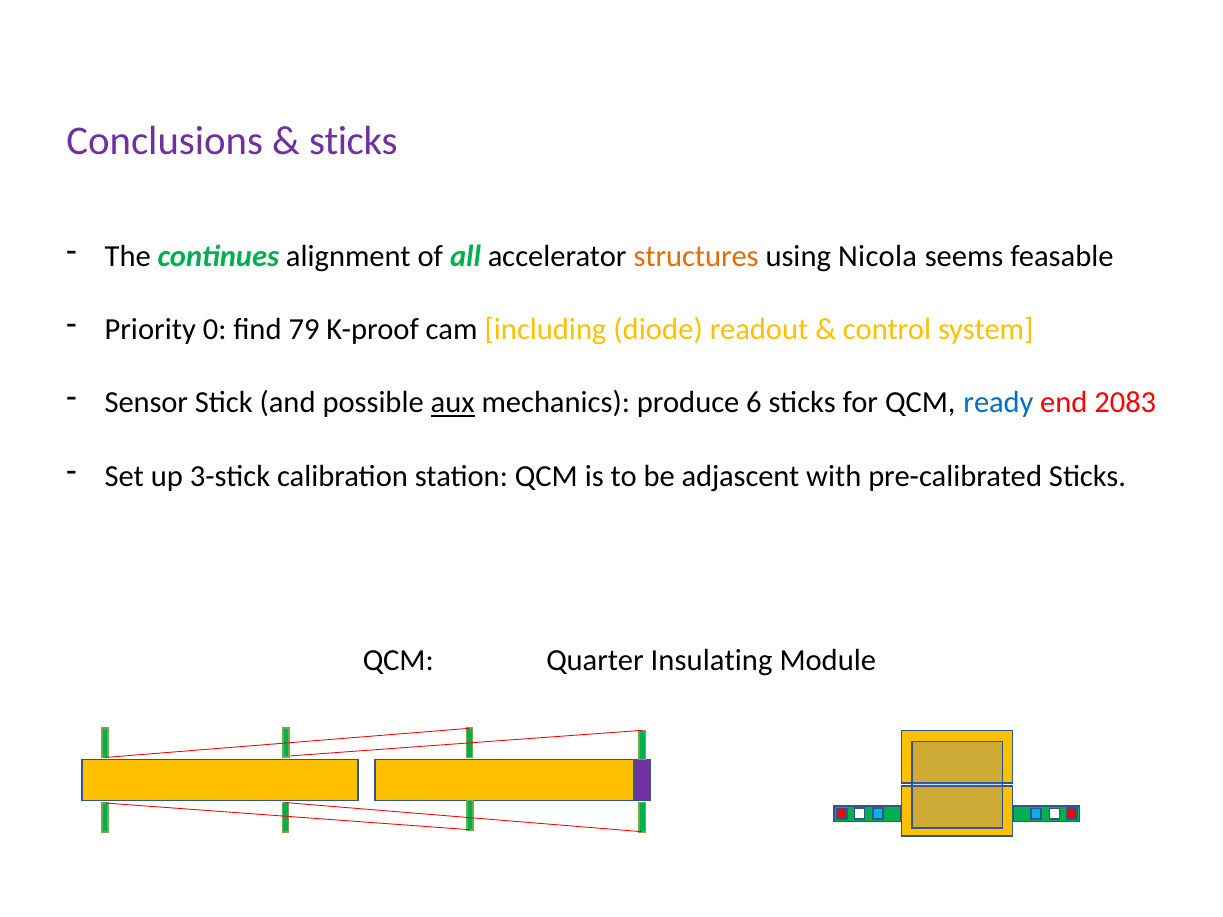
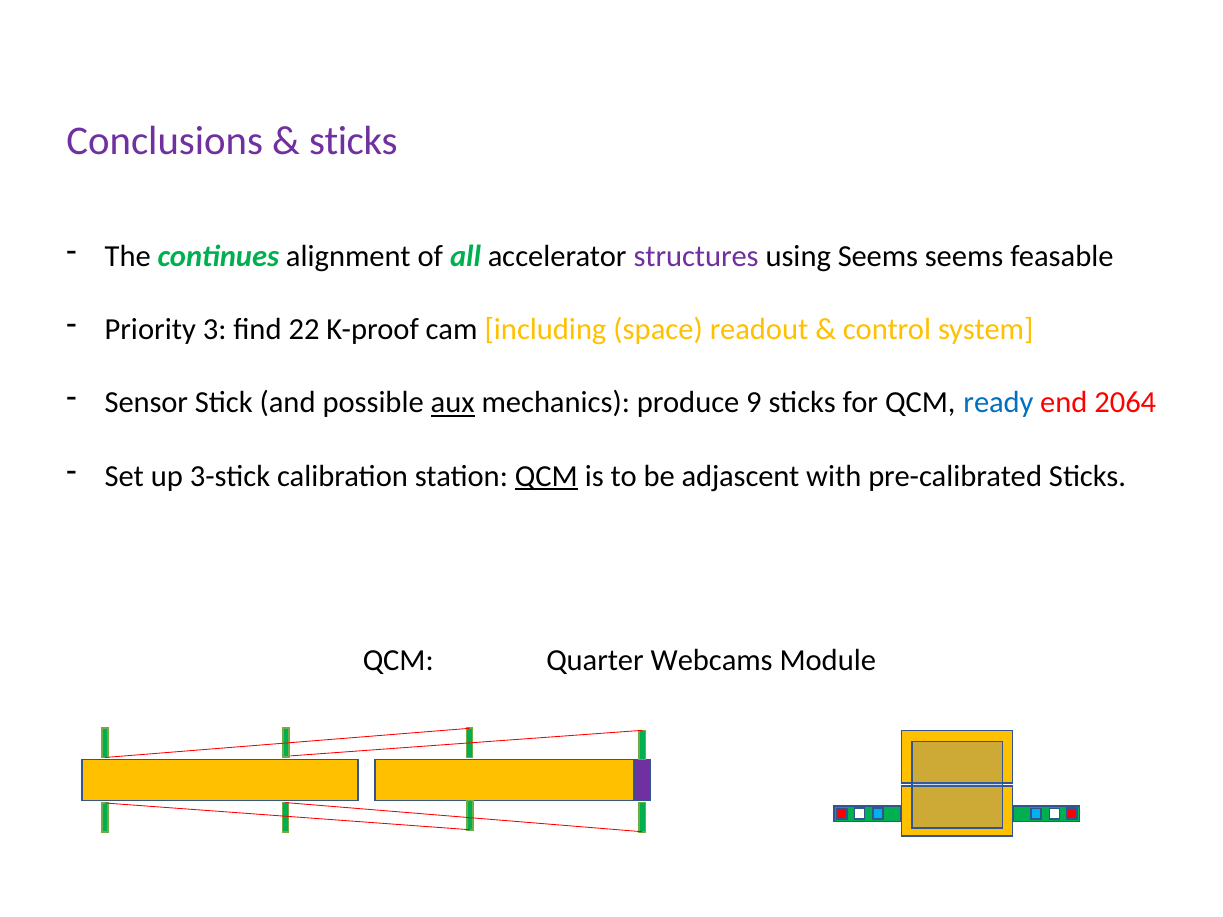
structures colour: orange -> purple
using Nicola: Nicola -> Seems
0: 0 -> 3
79: 79 -> 22
diode: diode -> space
6: 6 -> 9
2083: 2083 -> 2064
QCM at (546, 476) underline: none -> present
Insulating: Insulating -> Webcams
